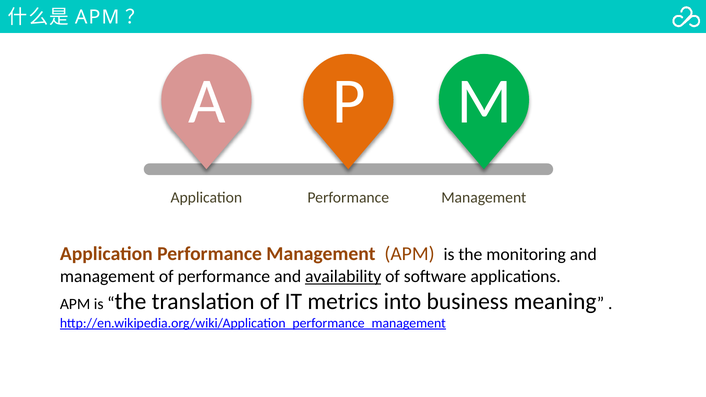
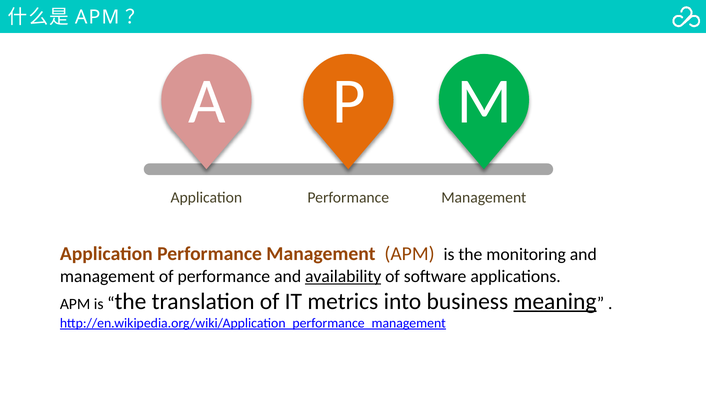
meaning underline: none -> present
